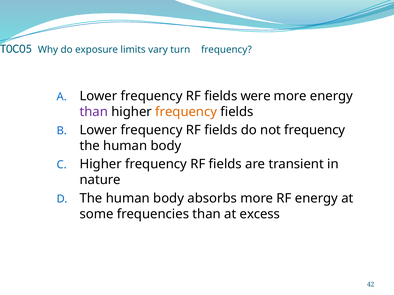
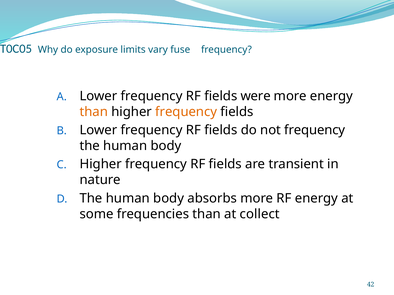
turn: turn -> fuse
than at (94, 112) colour: purple -> orange
excess: excess -> collect
